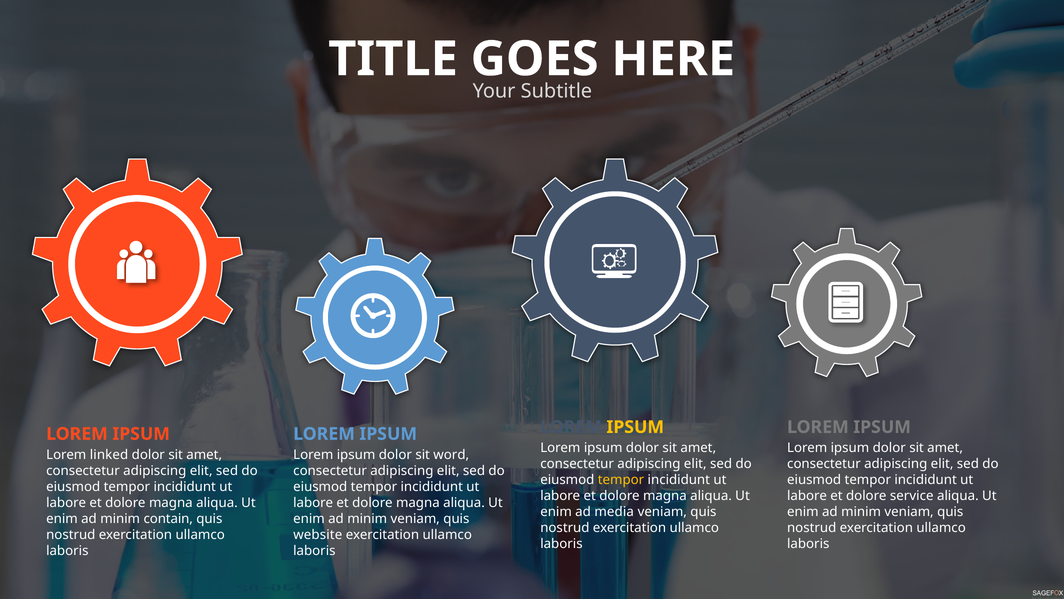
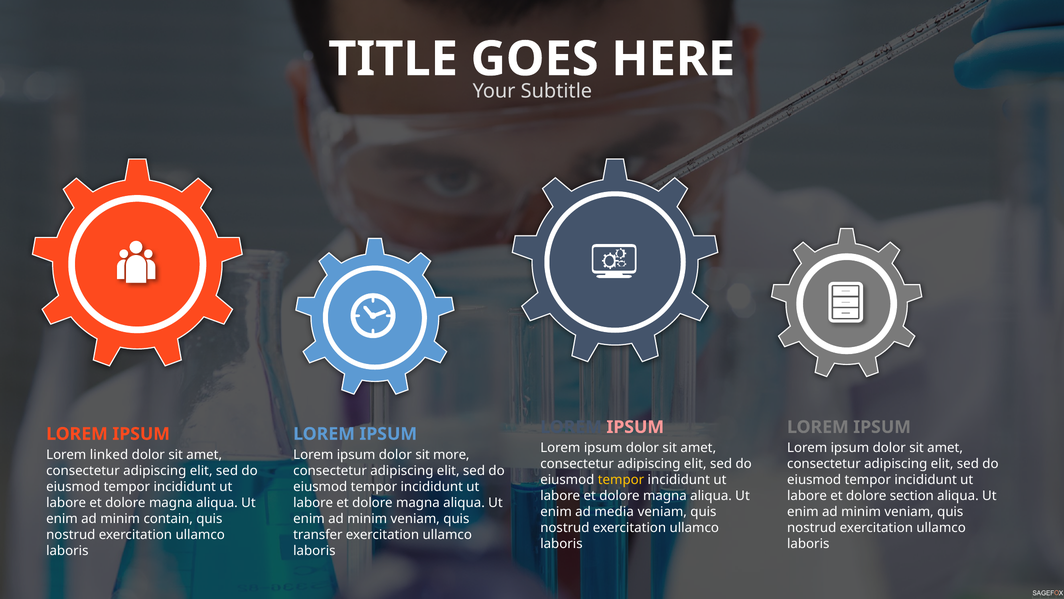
IPSUM at (635, 427) colour: yellow -> pink
word: word -> more
service: service -> section
website: website -> transfer
